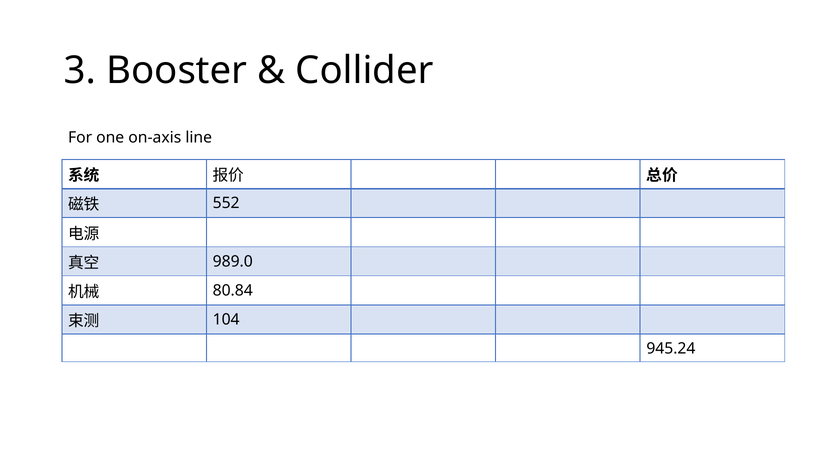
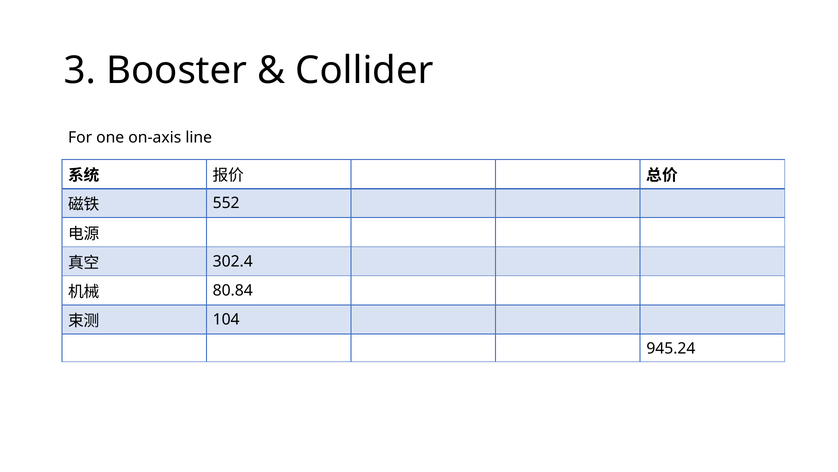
989.0: 989.0 -> 302.4
